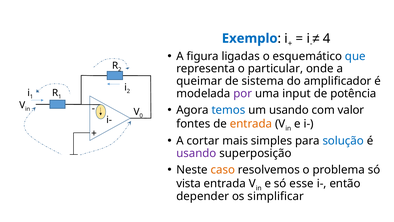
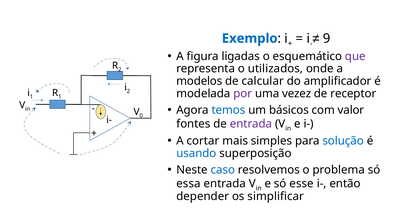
4: 4 -> 9
que colour: blue -> purple
particular: particular -> utilizados
queimar: queimar -> modelos
sistema: sistema -> calcular
input: input -> vezez
potência: potência -> receptor
um usando: usando -> básicos
entrada at (251, 124) colour: orange -> purple
usando at (196, 153) colour: purple -> blue
caso colour: orange -> blue
vista: vista -> essa
